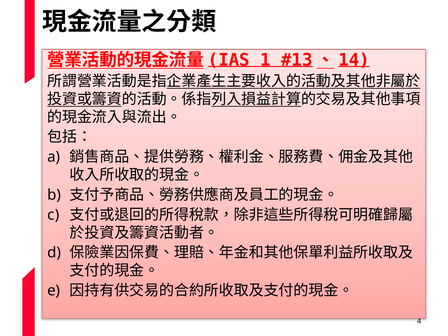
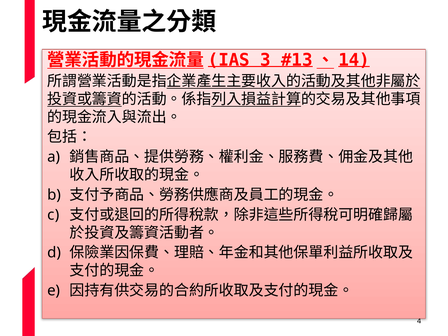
1: 1 -> 3
